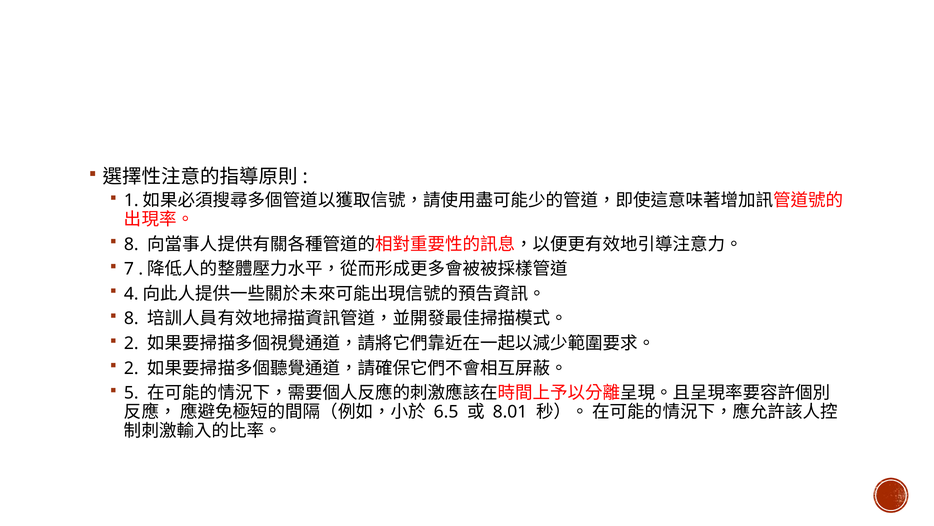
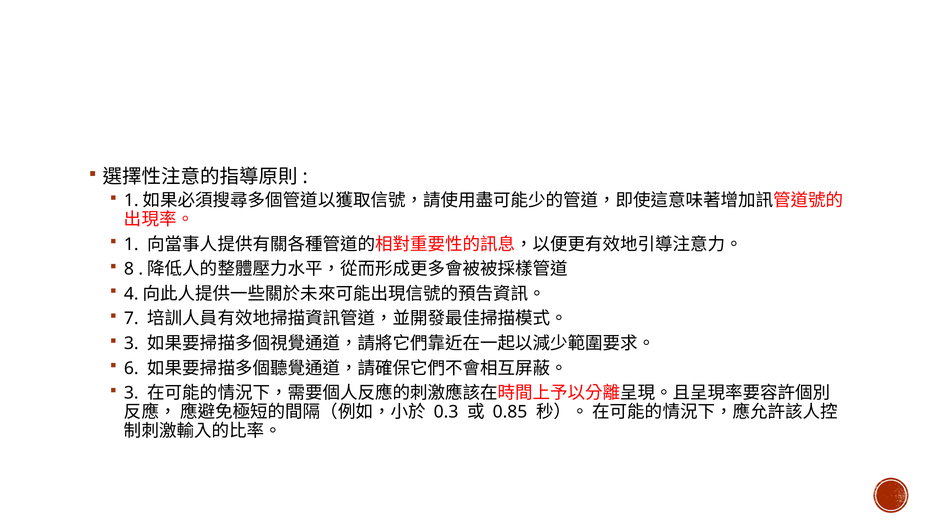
8 at (131, 244): 8 -> 1
7: 7 -> 8
8 at (131, 318): 8 -> 7
2 at (131, 343): 2 -> 3
2 at (131, 368): 2 -> 6
5 at (131, 393): 5 -> 3
6.5: 6.5 -> 0.3
8.01: 8.01 -> 0.85
